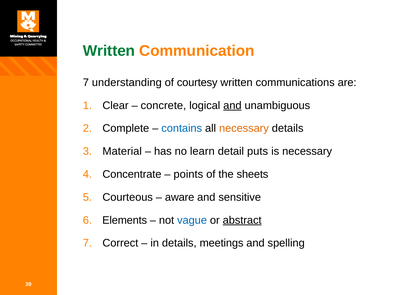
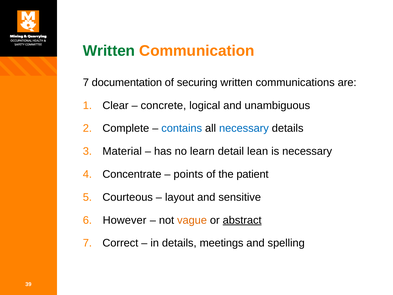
understanding: understanding -> documentation
courtesy: courtesy -> securing
and at (232, 105) underline: present -> none
necessary at (244, 128) colour: orange -> blue
puts: puts -> lean
sheets: sheets -> patient
aware: aware -> layout
Elements: Elements -> However
vague colour: blue -> orange
